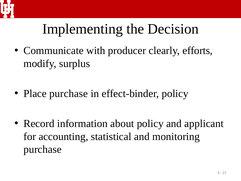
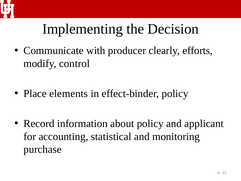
surplus: surplus -> control
Place purchase: purchase -> elements
